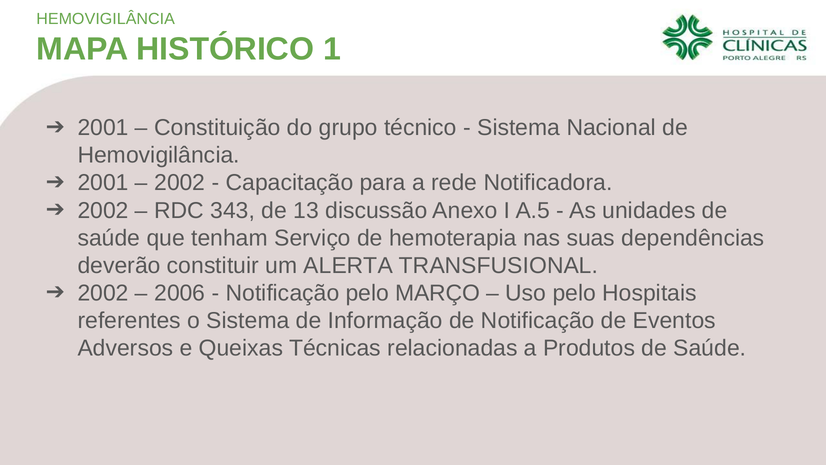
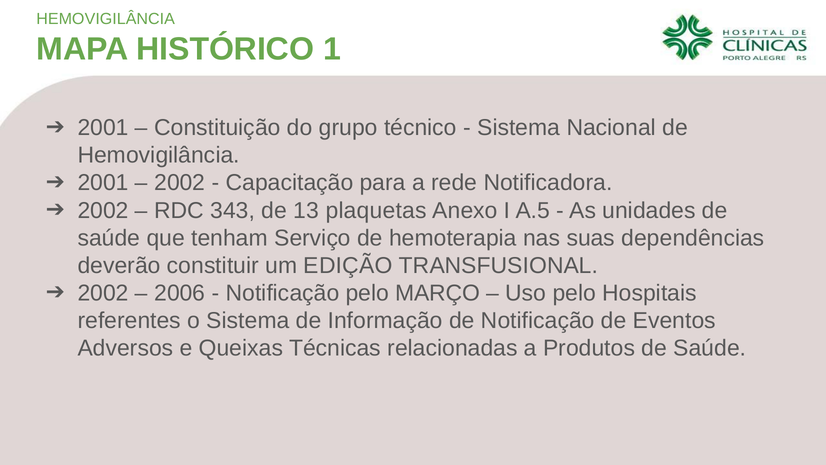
discussão: discussão -> plaquetas
ALERTA: ALERTA -> EDIÇÃO
